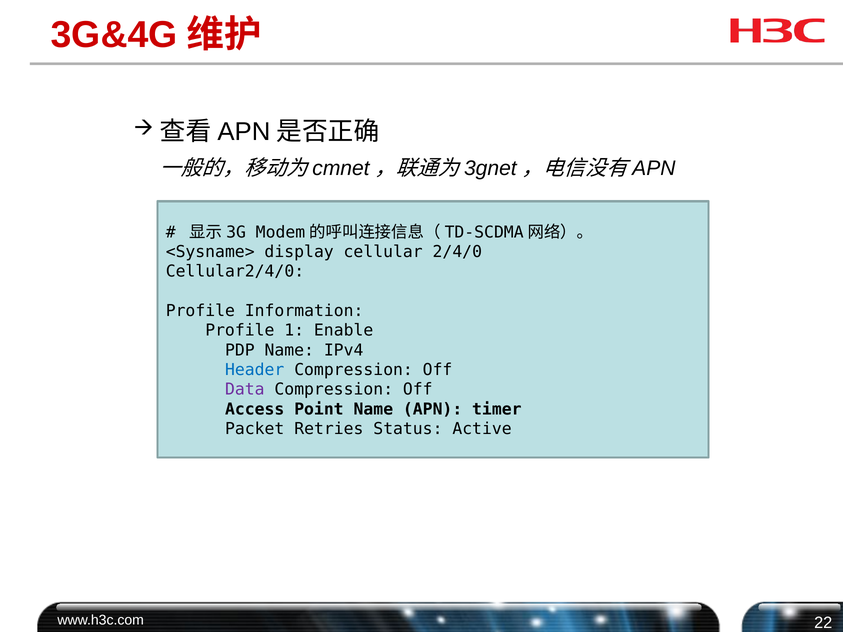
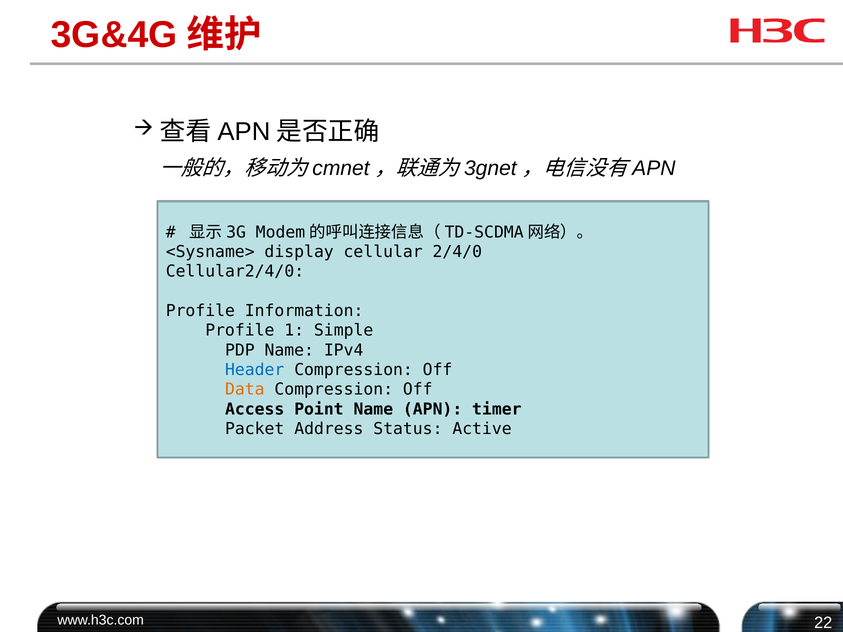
Enable: Enable -> Simple
Data colour: purple -> orange
Retries: Retries -> Address
